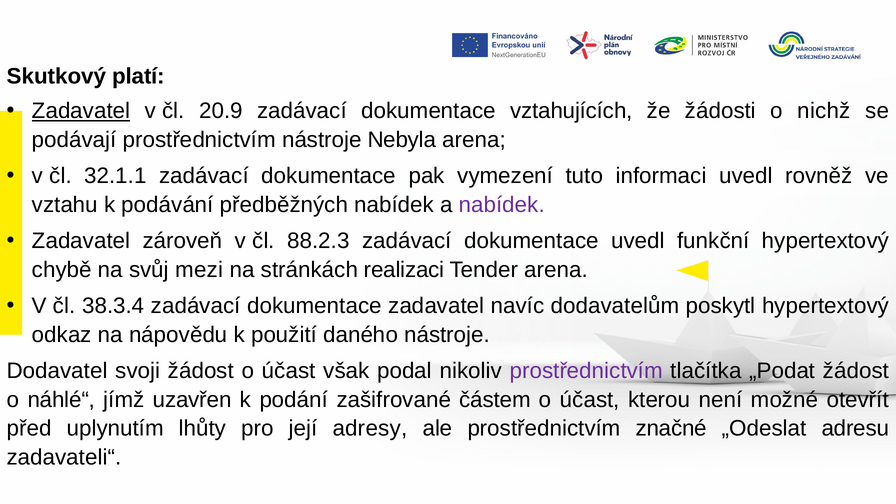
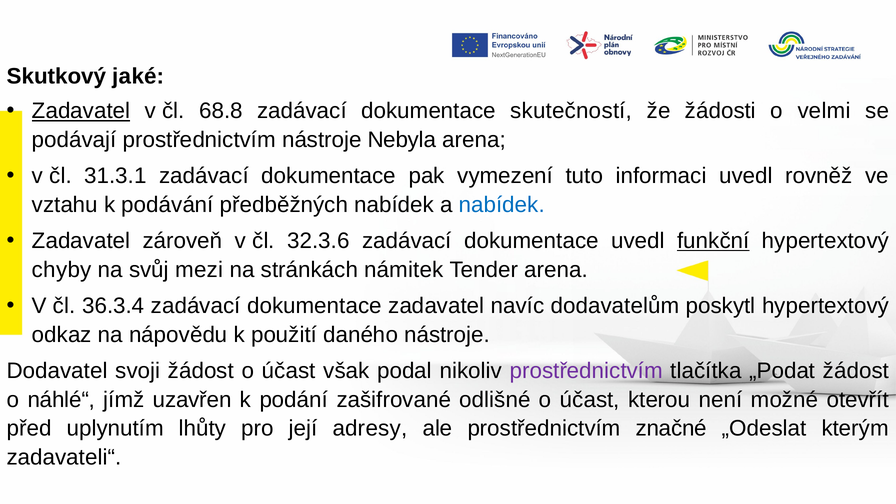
platí: platí -> jaké
20.9: 20.9 -> 68.8
vztahujících: vztahujících -> skutečností
nichž: nichž -> velmi
32.1.1: 32.1.1 -> 31.3.1
nabídek at (502, 205) colour: purple -> blue
88.2.3: 88.2.3 -> 32.3.6
funkční underline: none -> present
chybě: chybě -> chyby
realizaci: realizaci -> námitek
38.3.4: 38.3.4 -> 36.3.4
částem: částem -> odlišné
adresu: adresu -> kterým
